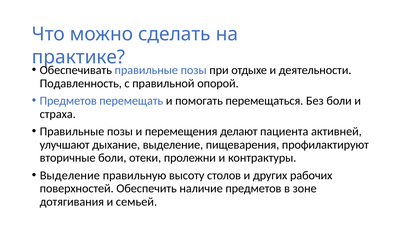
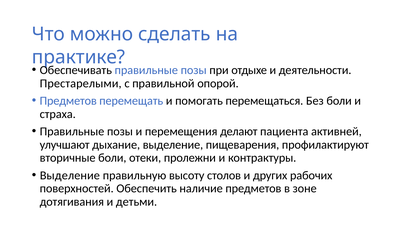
Подавленность: Подавленность -> Престарелыми
семьей: семьей -> детьми
